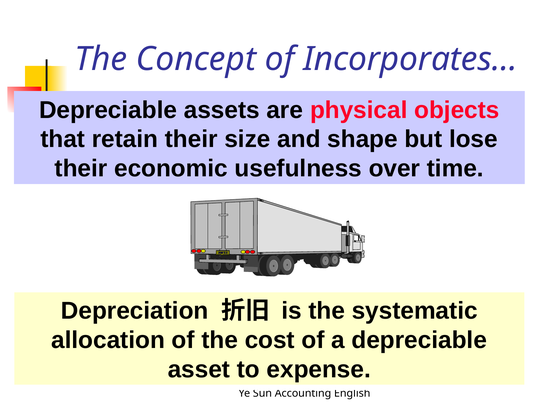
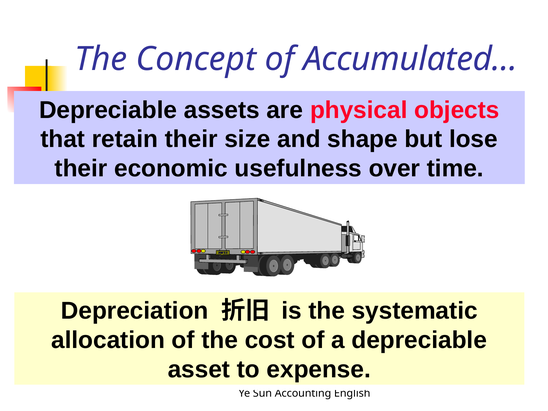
Incorporates…: Incorporates… -> Accumulated…
